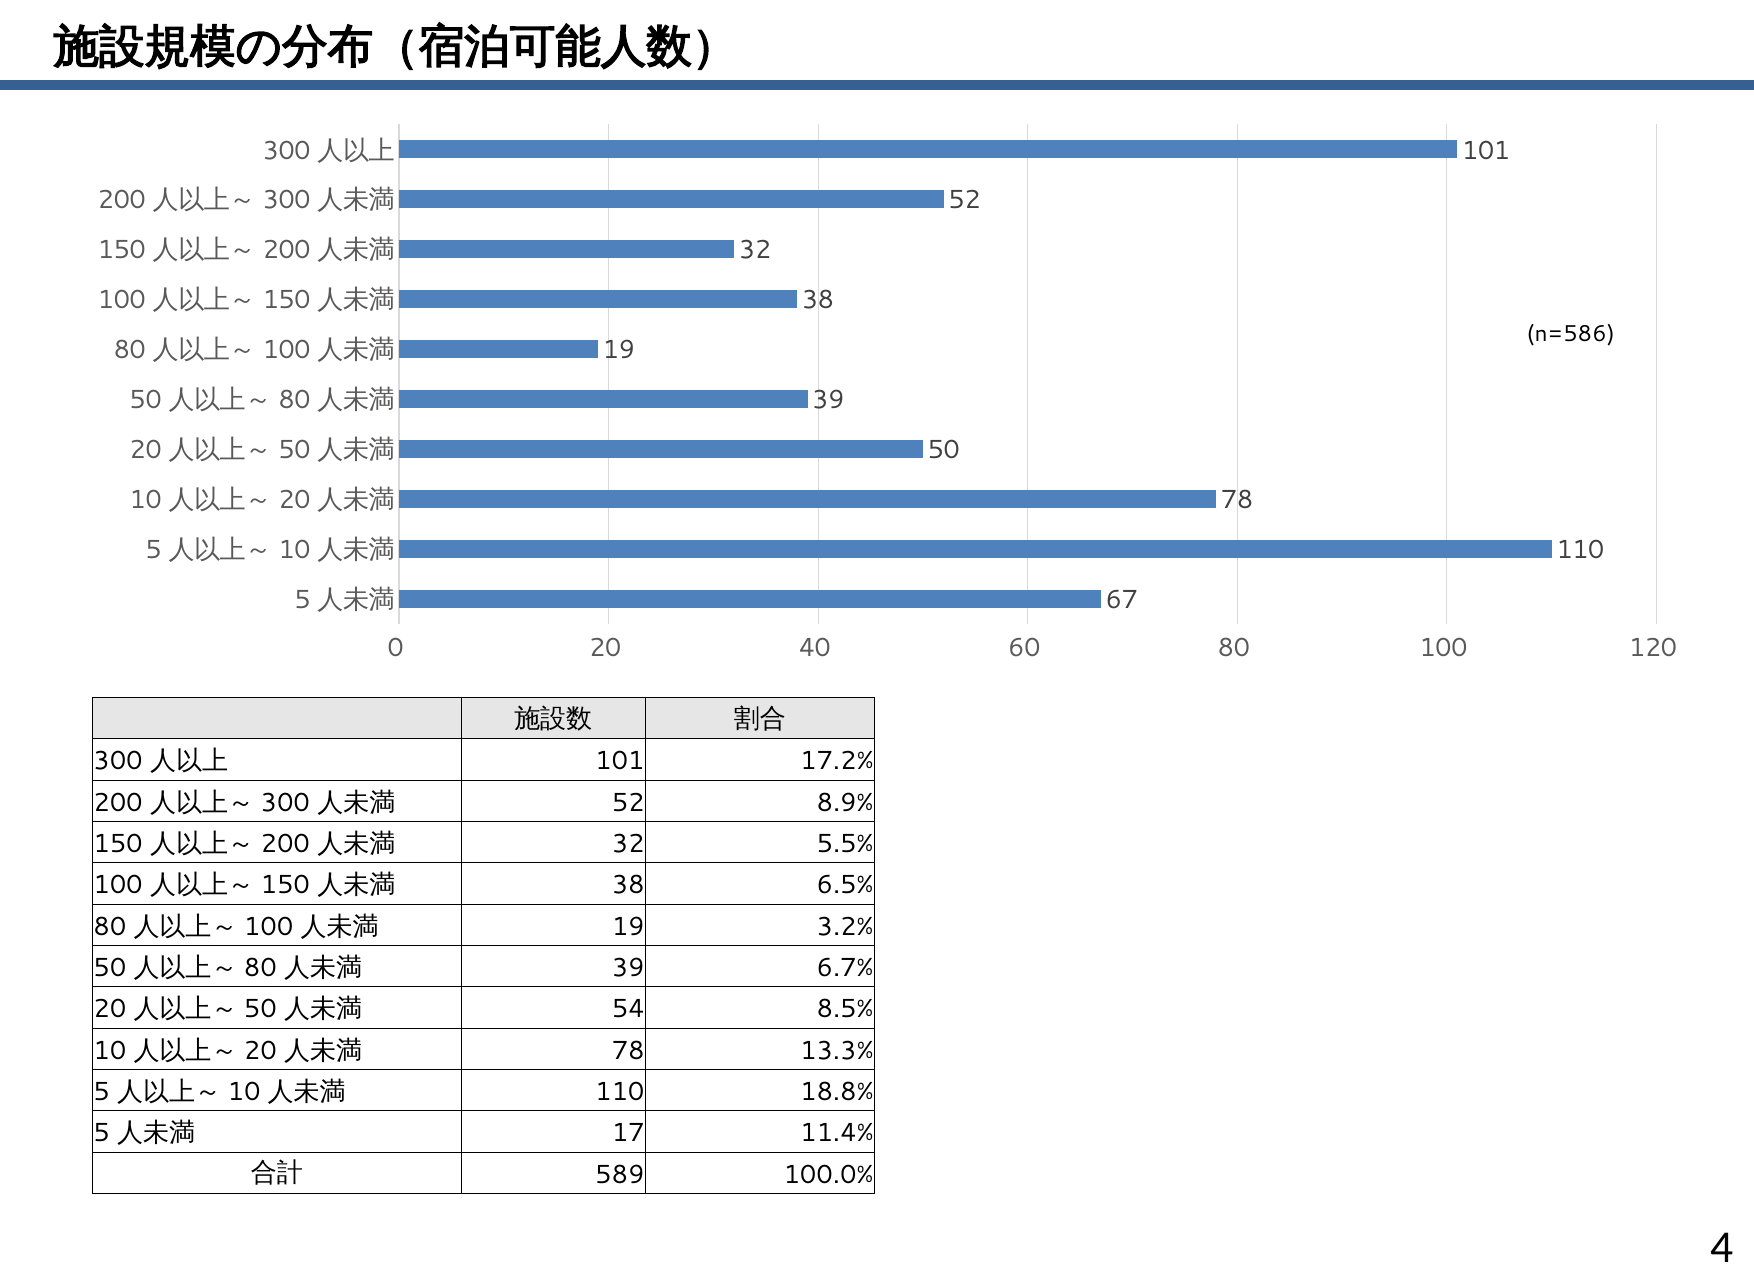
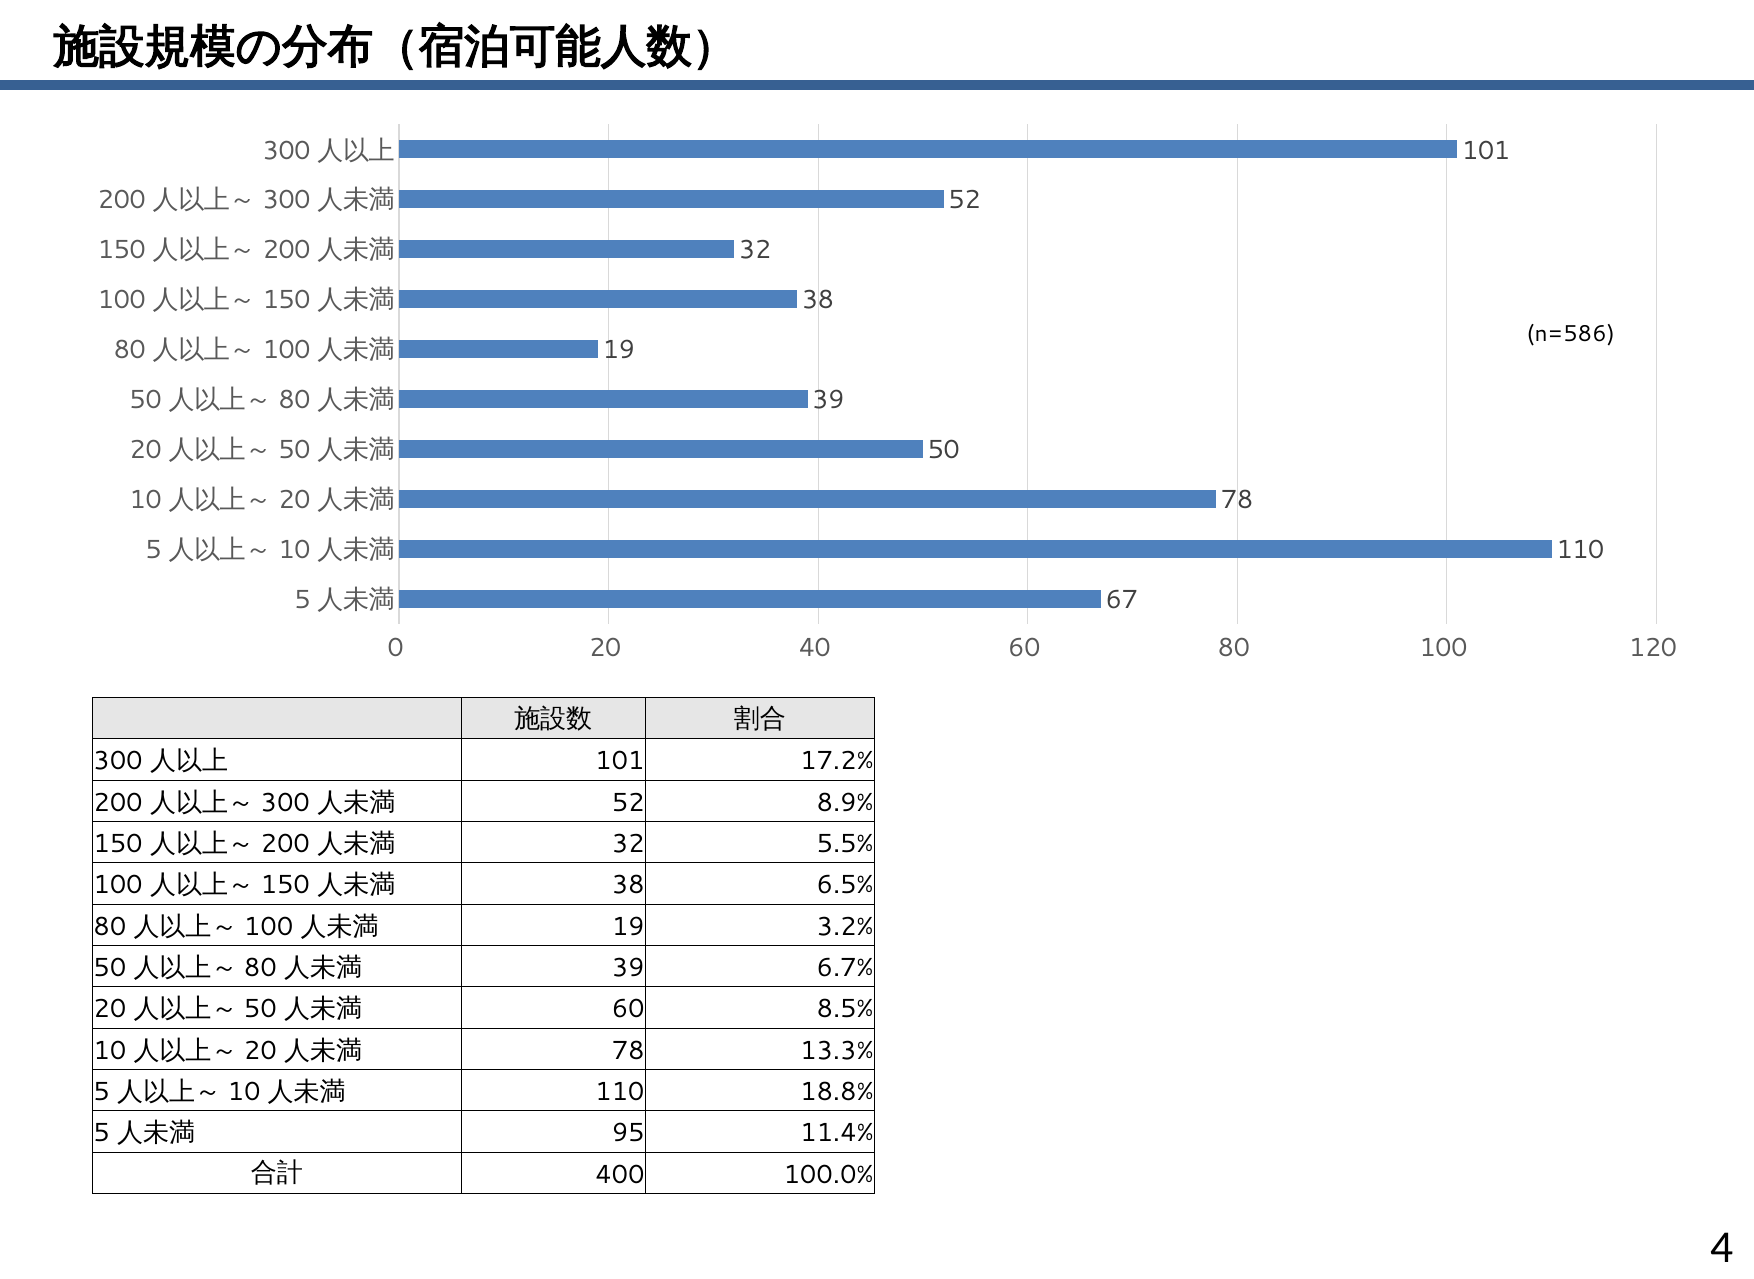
54 at (628, 1009): 54 -> 60
17: 17 -> 95
589: 589 -> 400
